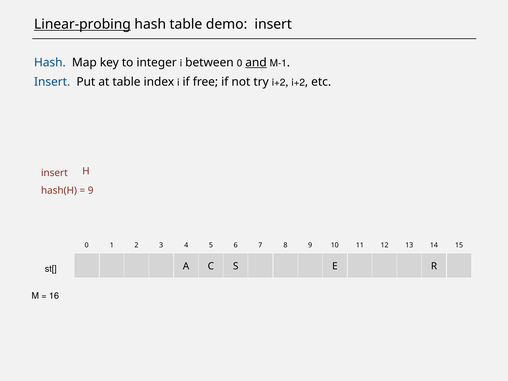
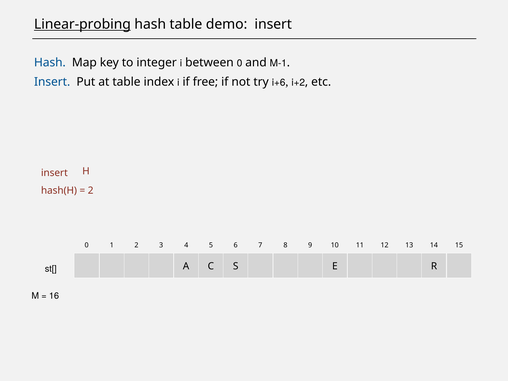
and underline: present -> none
try i+2: i+2 -> i+6
9 at (91, 191): 9 -> 2
